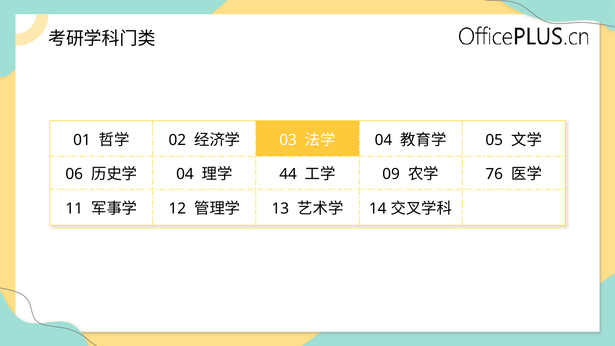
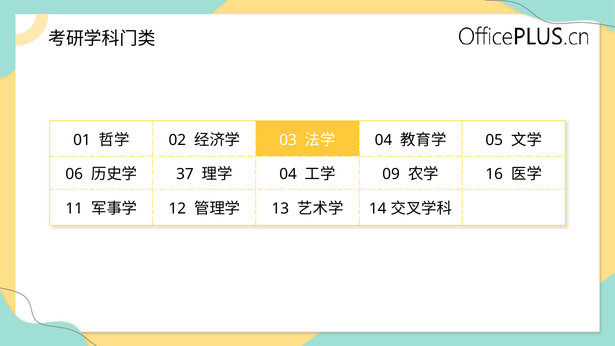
04 at (185, 174): 04 -> 37
44 at (288, 174): 44 -> 04
76: 76 -> 16
